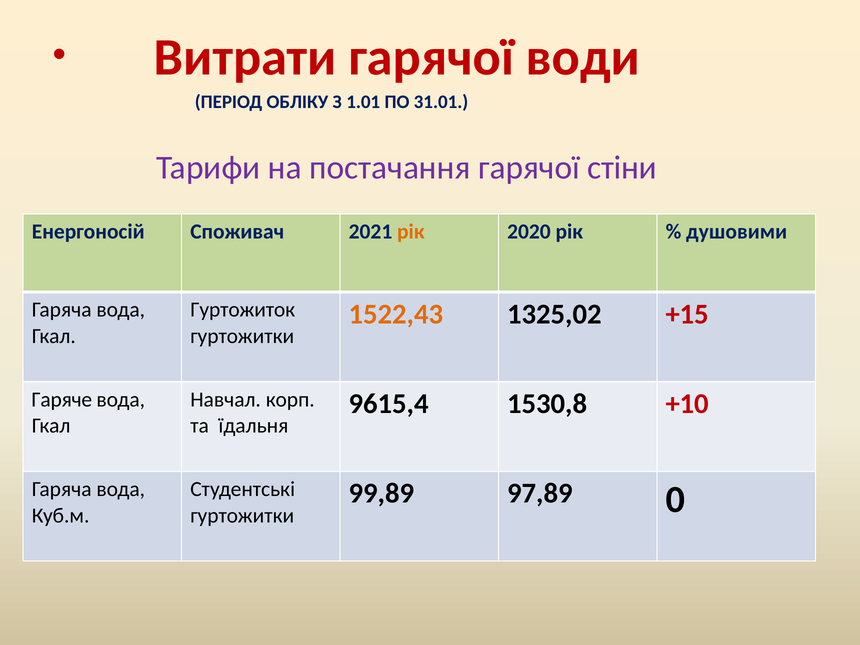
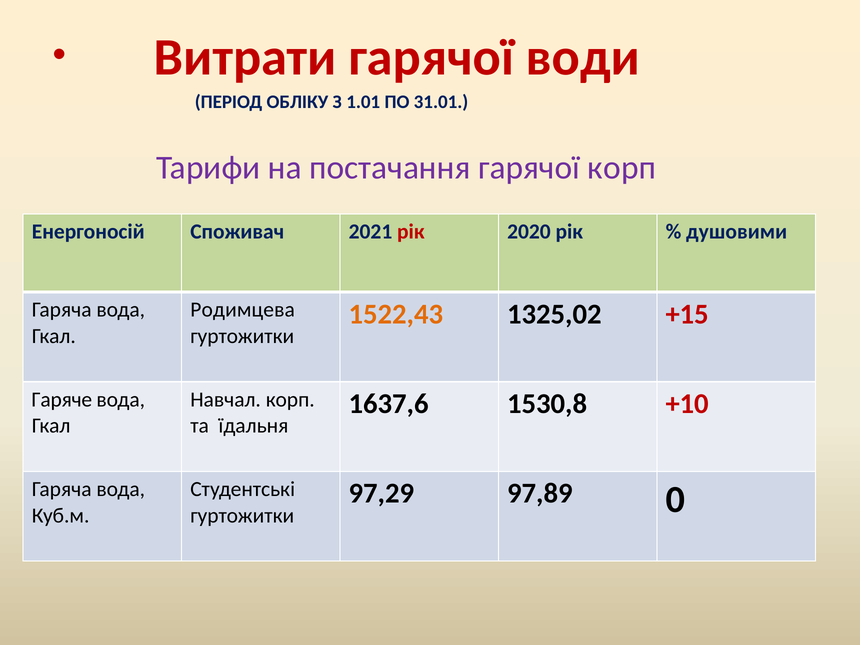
гарячої стіни: стіни -> корп
рік at (411, 232) colour: orange -> red
Гуртожиток: Гуртожиток -> Родимцева
9615,4: 9615,4 -> 1637,6
99,89: 99,89 -> 97,29
